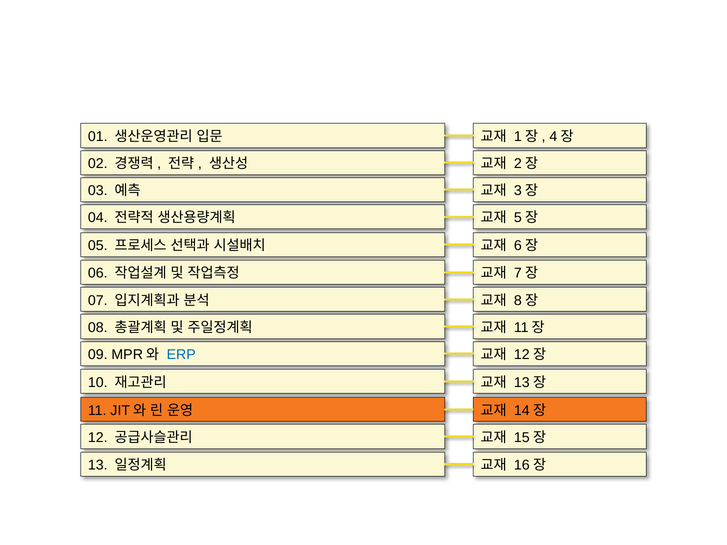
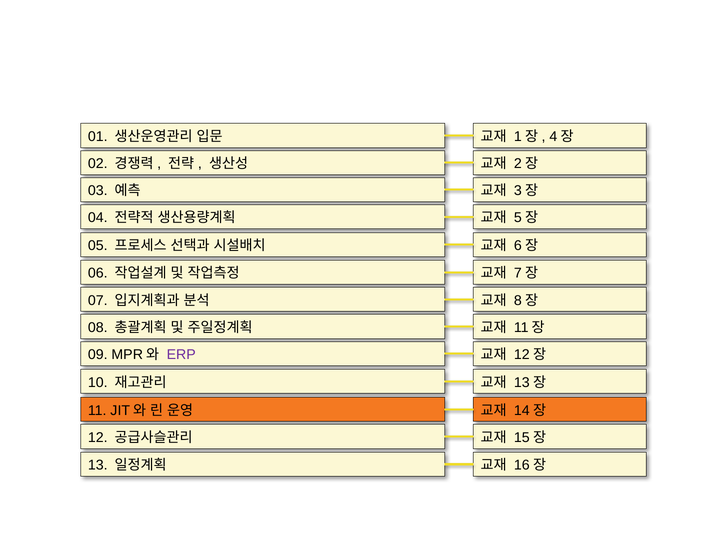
ERP colour: blue -> purple
